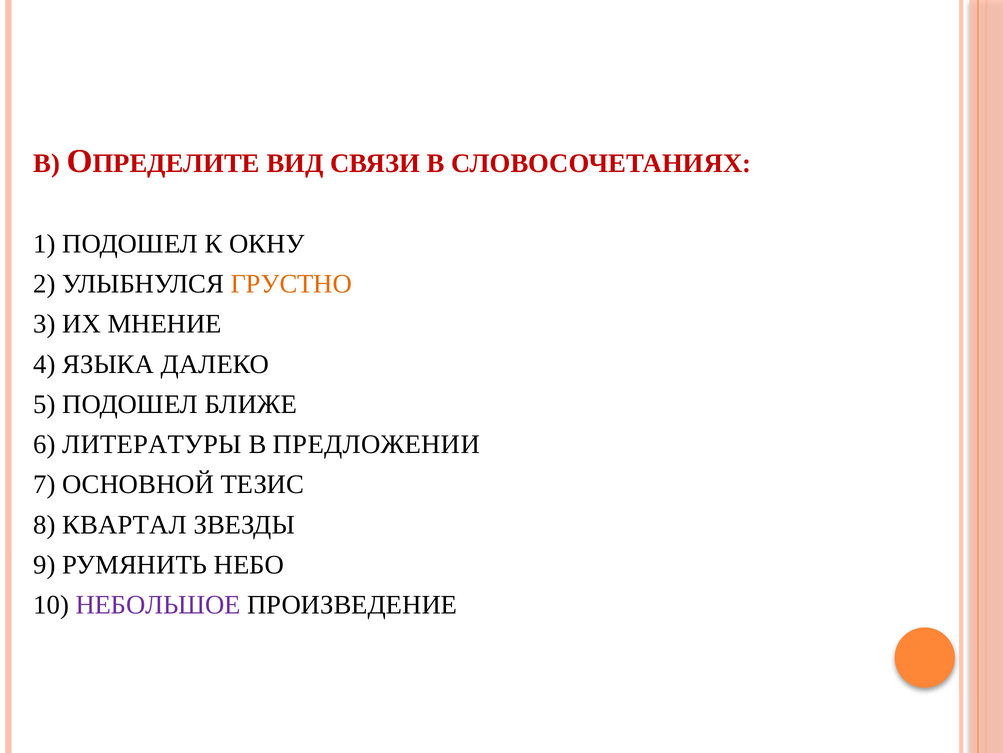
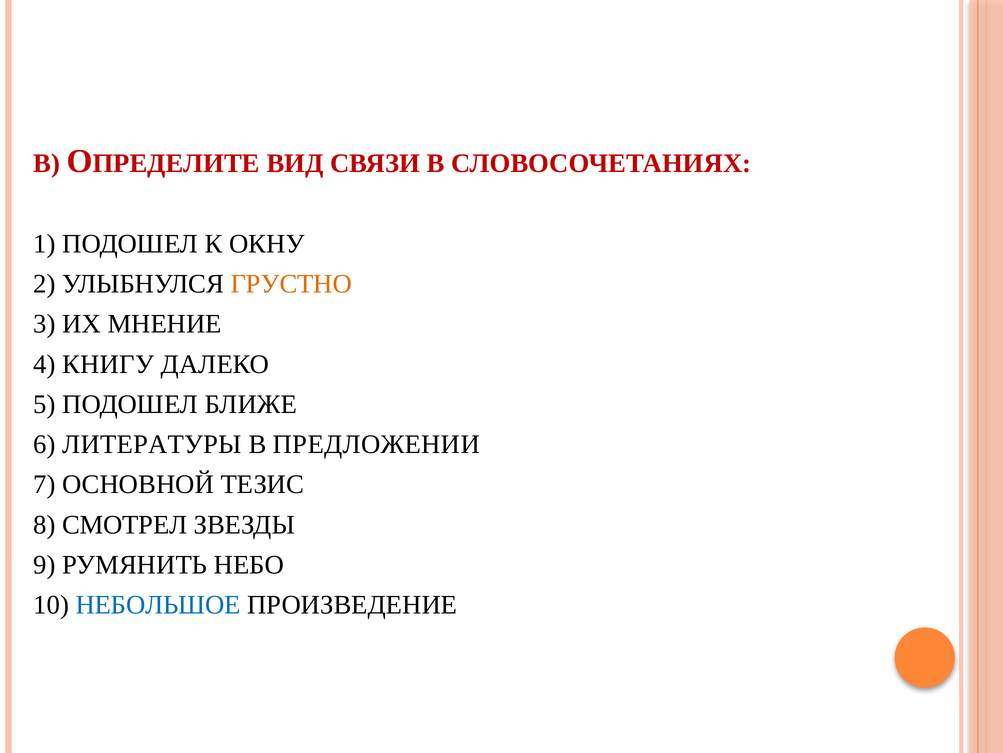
ЯЗЫКА: ЯЗЫКА -> КНИГУ
КВАРТАЛ: КВАРТАЛ -> СМОТРЕЛ
НЕБОЛЬШОЕ colour: purple -> blue
